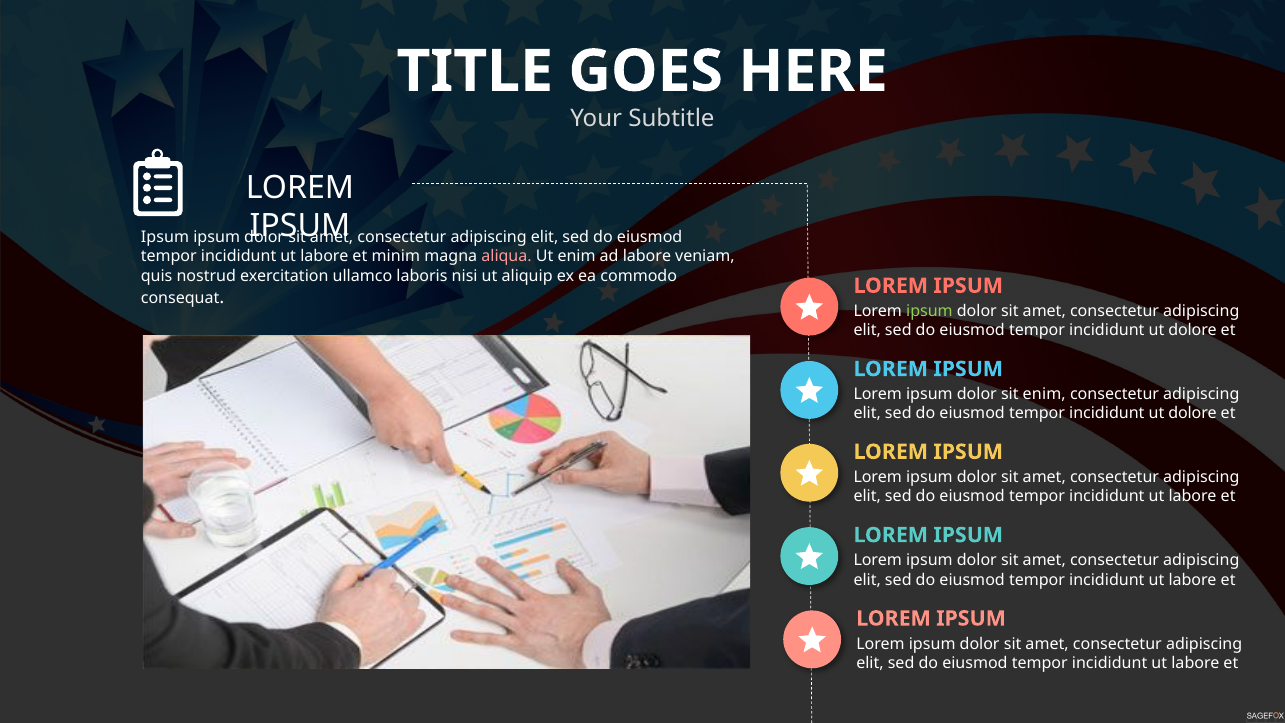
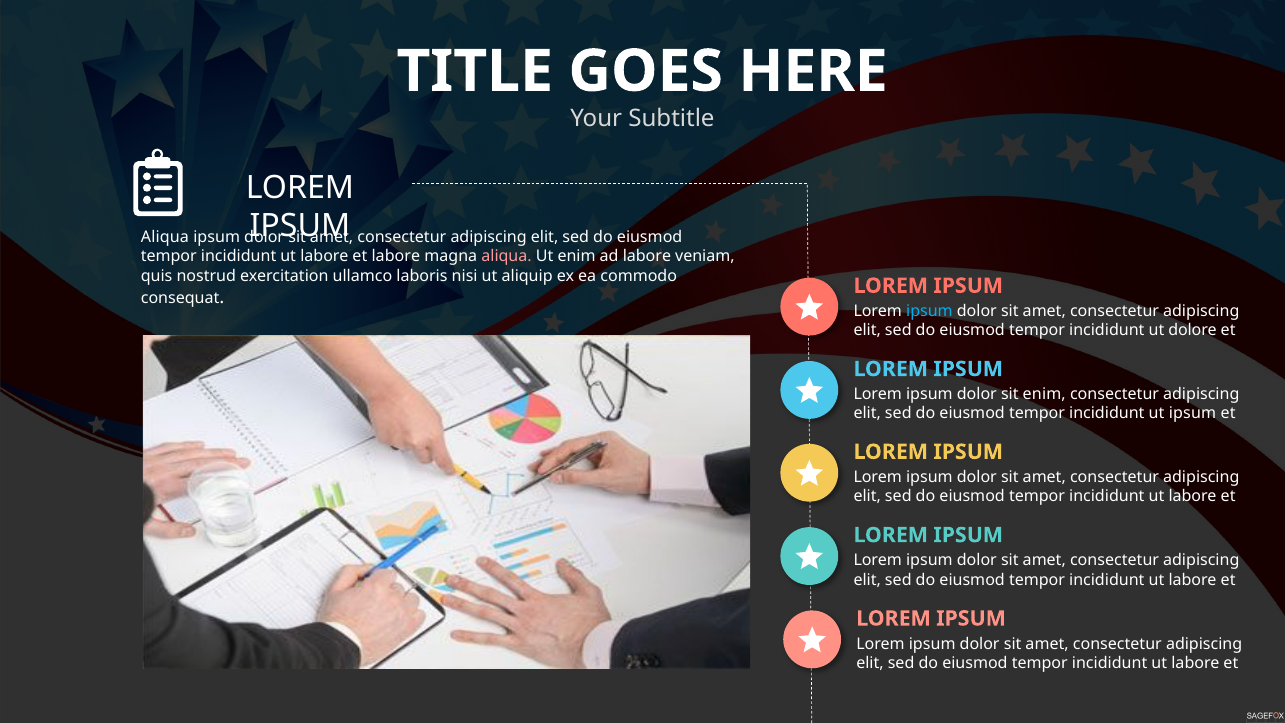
Ipsum at (165, 237): Ipsum -> Aliqua
et minim: minim -> labore
ipsum at (929, 311) colour: light green -> light blue
dolore at (1193, 414): dolore -> ipsum
